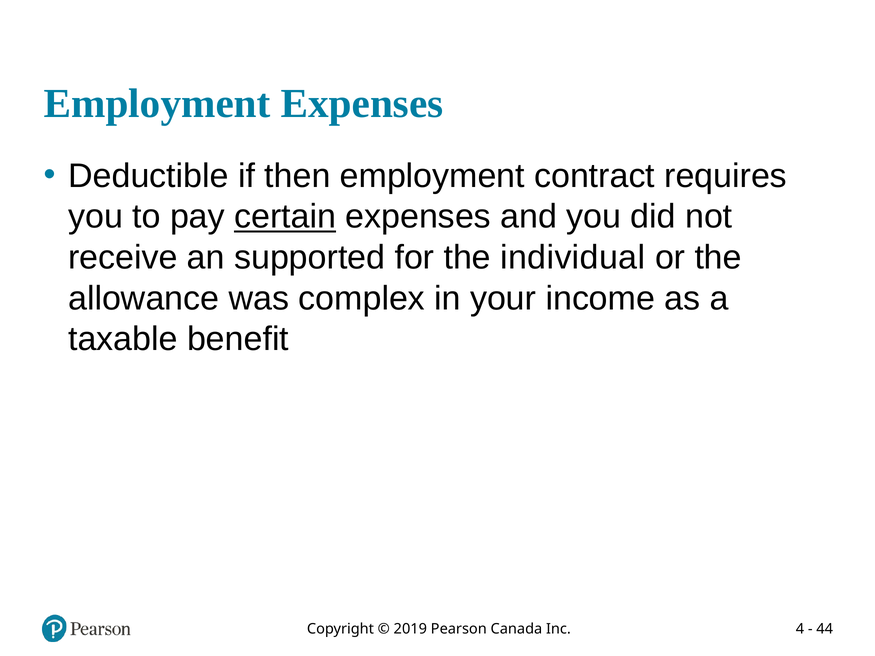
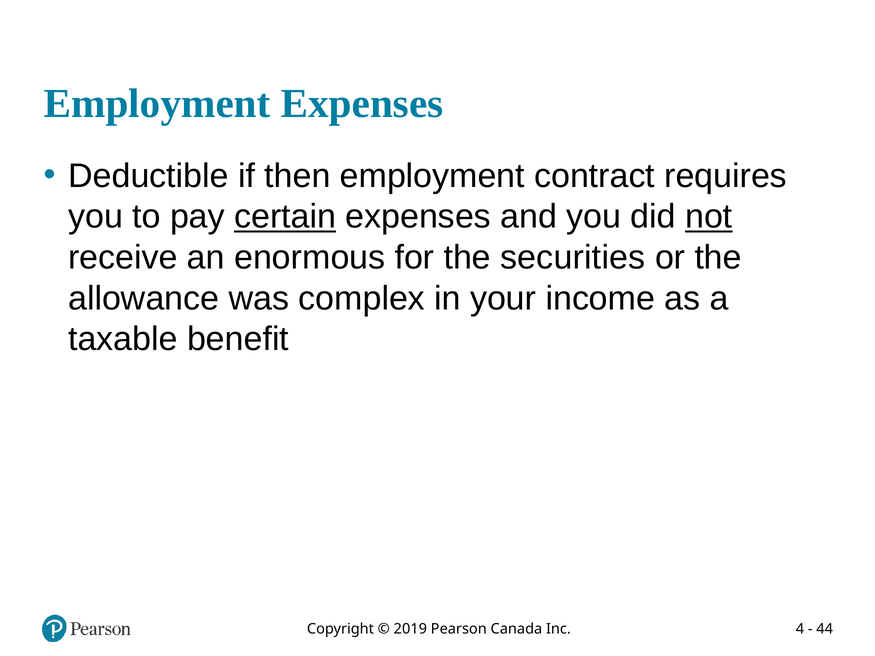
not underline: none -> present
supported: supported -> enormous
individual: individual -> securities
